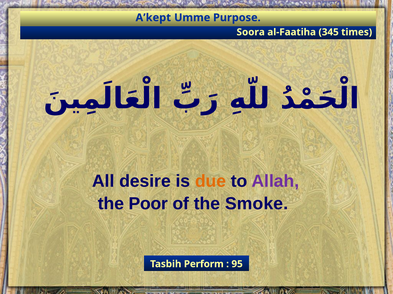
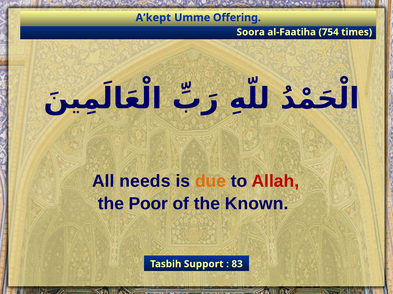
Purpose: Purpose -> Offering
345: 345 -> 754
desire: desire -> needs
Allah colour: purple -> red
Smoke: Smoke -> Known
Perform: Perform -> Support
95: 95 -> 83
